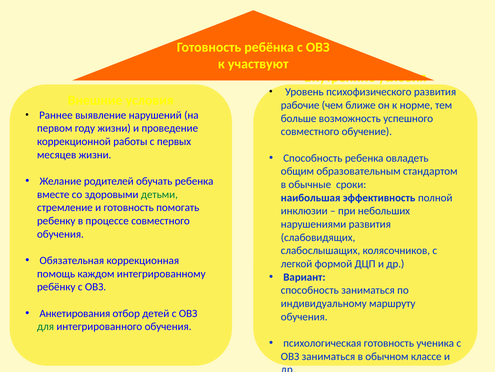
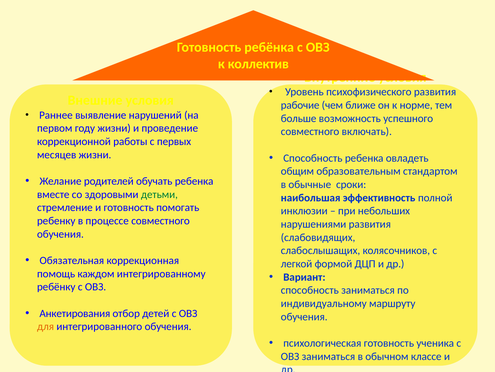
участвуют: участвуют -> коллектив
обучение: обучение -> включать
для colour: green -> orange
